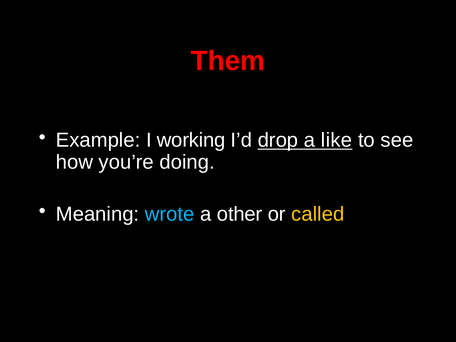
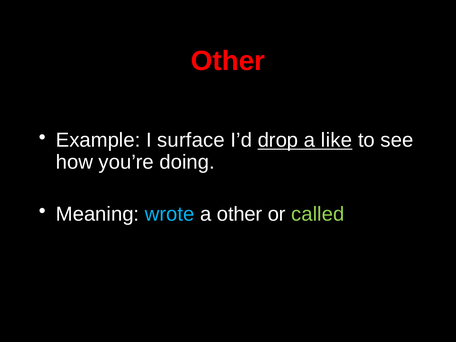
Them at (228, 61): Them -> Other
working: working -> surface
called colour: yellow -> light green
